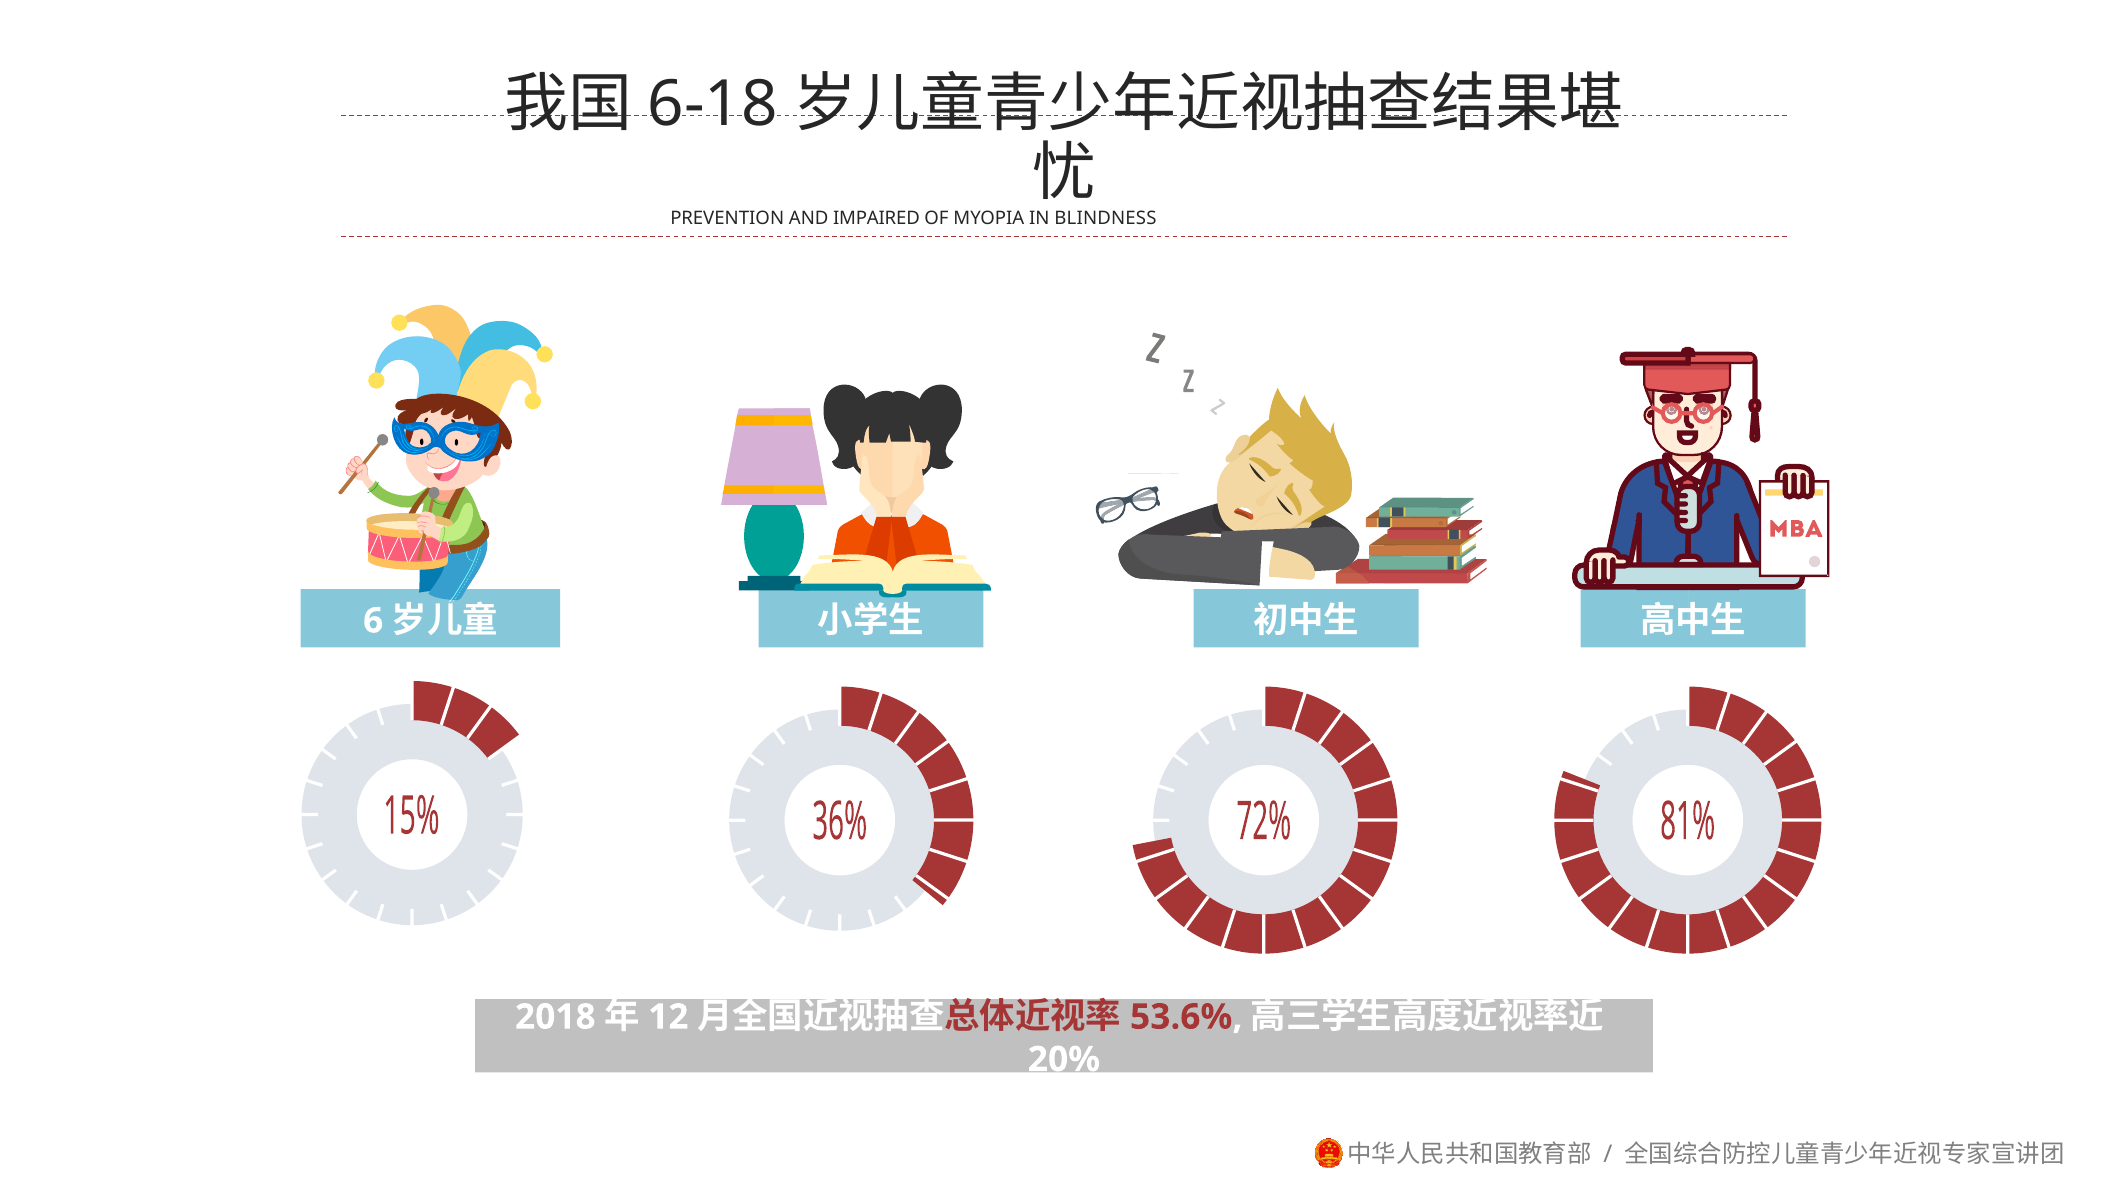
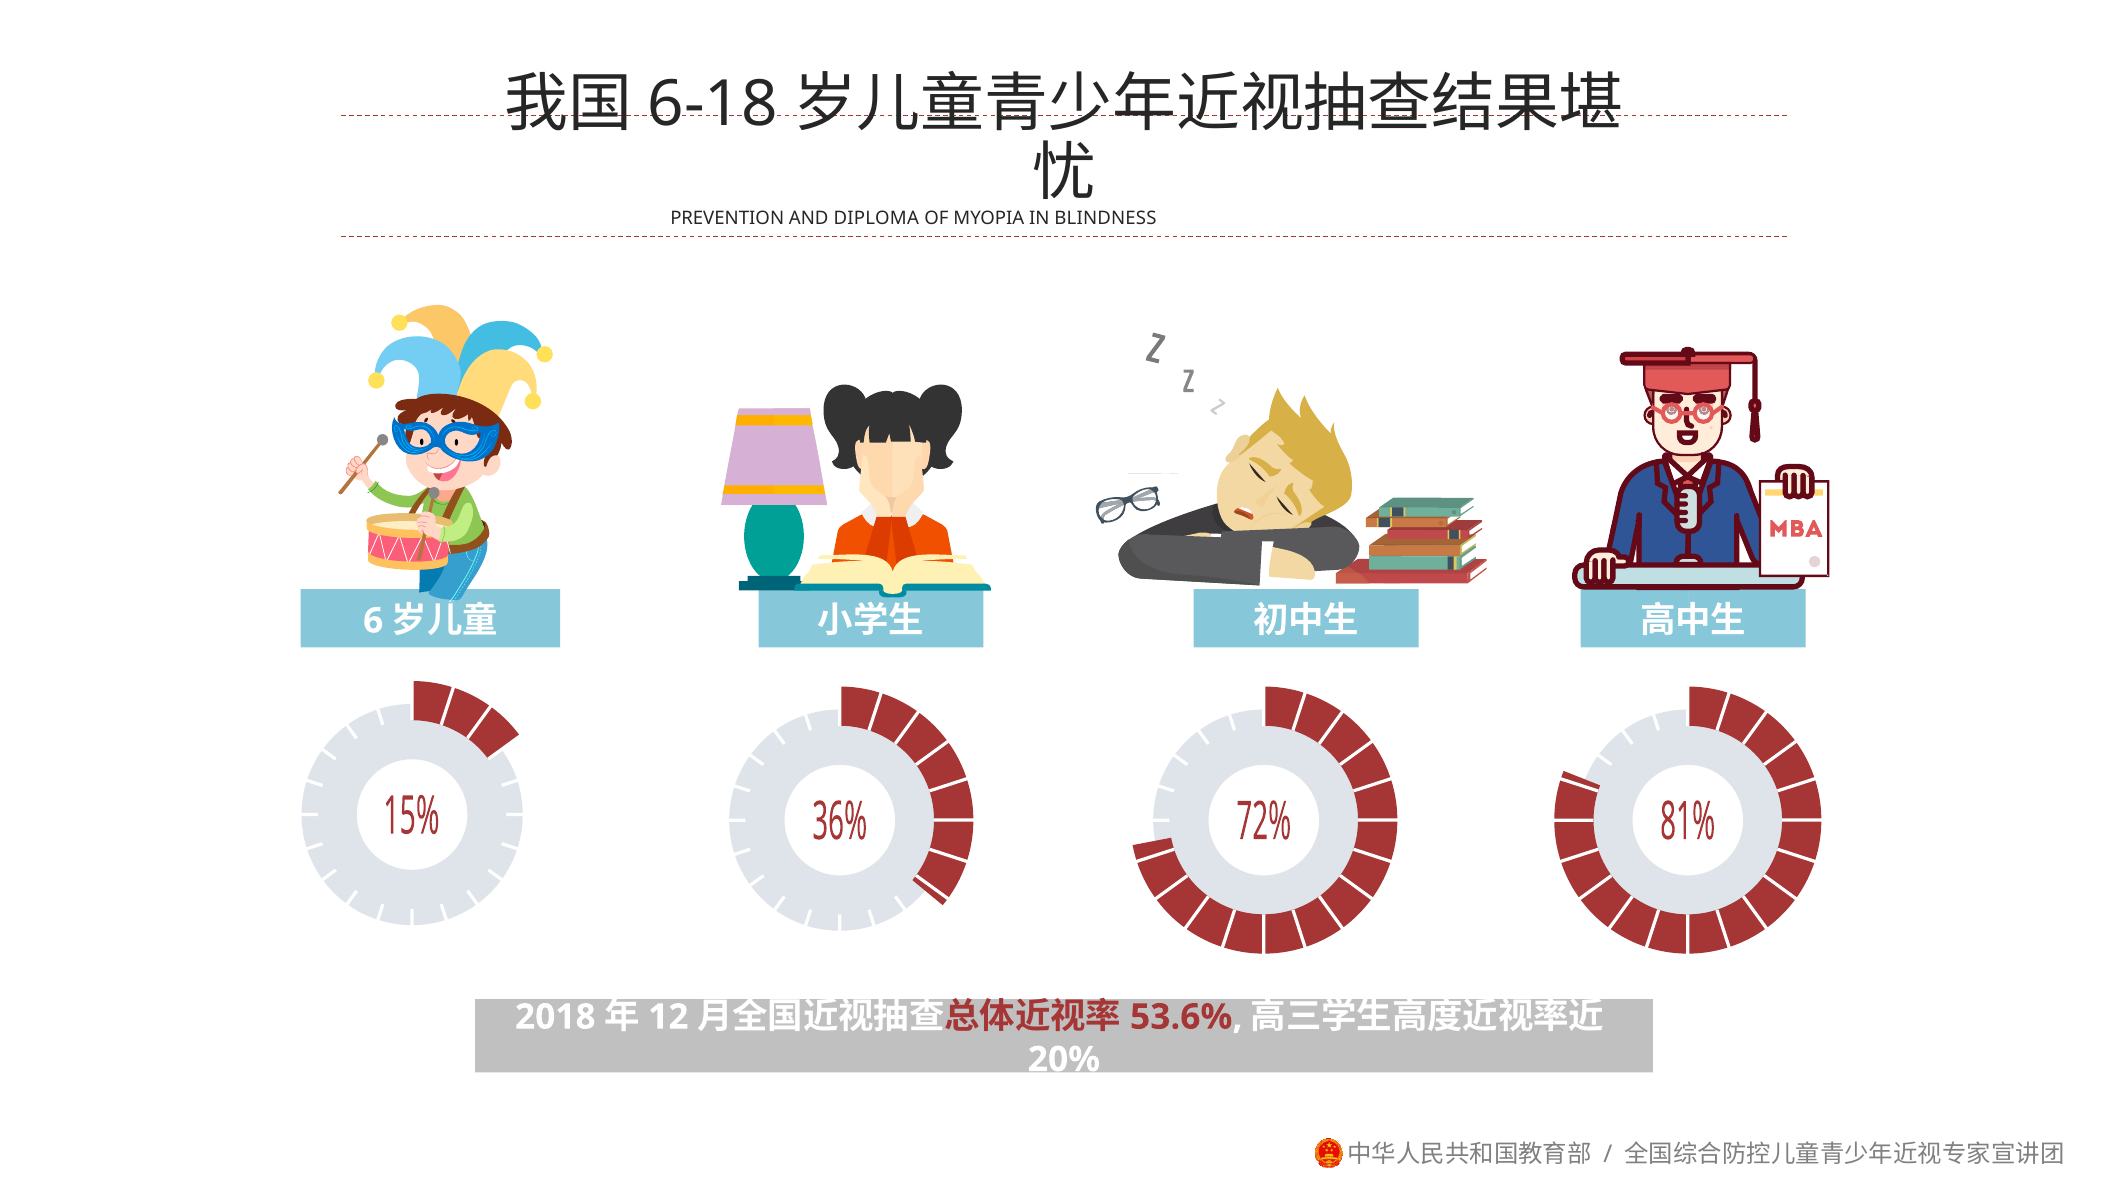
IMPAIRED: IMPAIRED -> DIPLOMA
